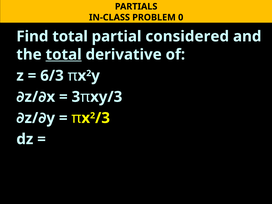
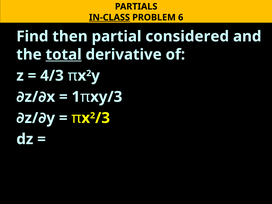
IN-CLASS underline: none -> present
0: 0 -> 6
Find total: total -> then
6/3: 6/3 -> 4/3
3: 3 -> 1
